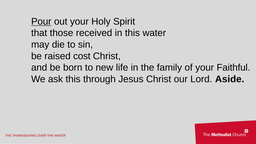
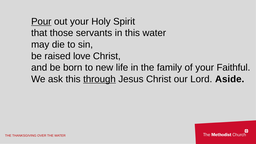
received: received -> servants
cost: cost -> love
through underline: none -> present
